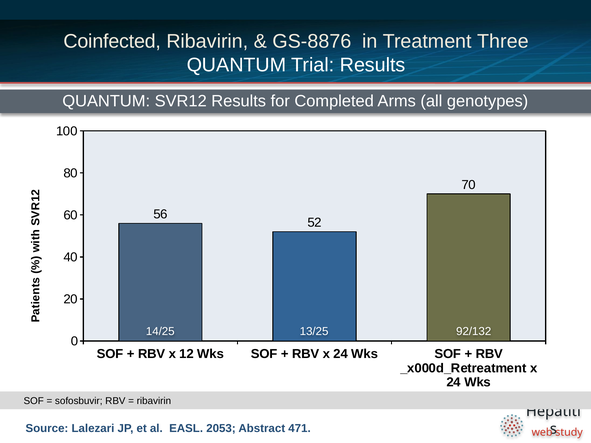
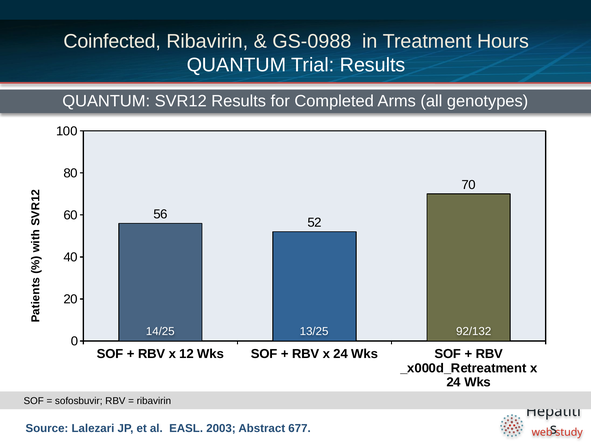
GS-8876: GS-8876 -> GS-0988
Three: Three -> Hours
2053: 2053 -> 2003
471: 471 -> 677
